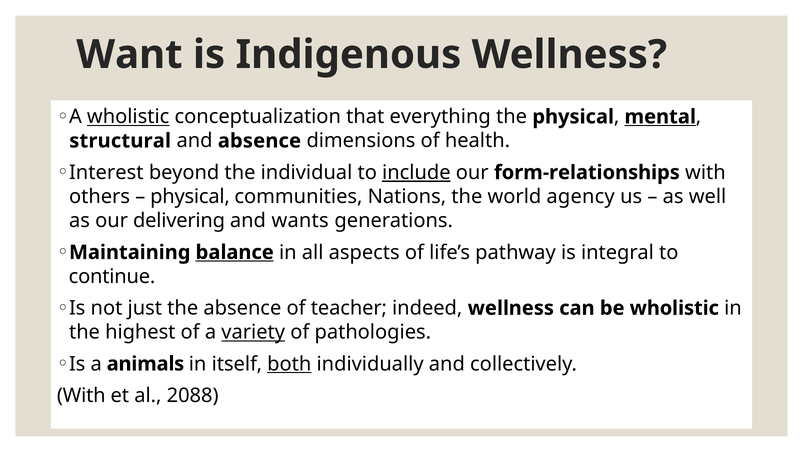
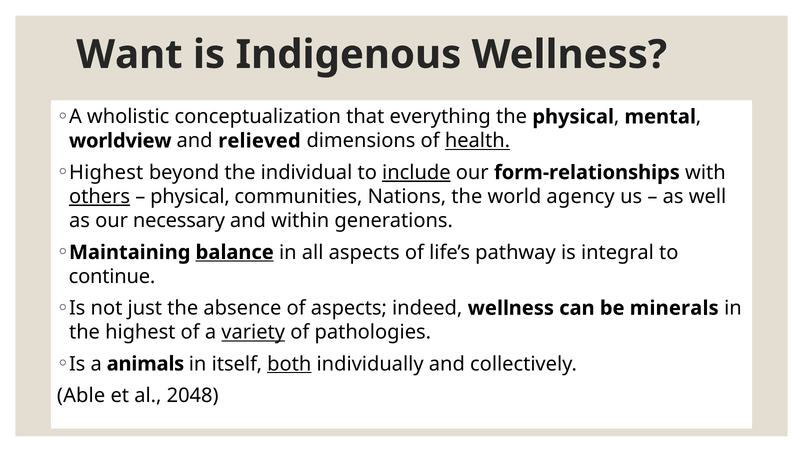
wholistic at (128, 117) underline: present -> none
mental underline: present -> none
structural: structural -> worldview
and absence: absence -> relieved
health underline: none -> present
Interest at (106, 172): Interest -> Highest
others underline: none -> present
delivering: delivering -> necessary
wants: wants -> within
of teacher: teacher -> aspects
be wholistic: wholistic -> minerals
With at (81, 395): With -> Able
2088: 2088 -> 2048
